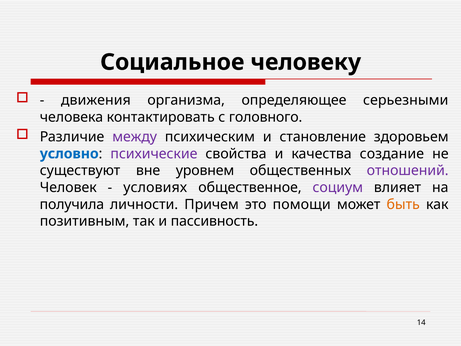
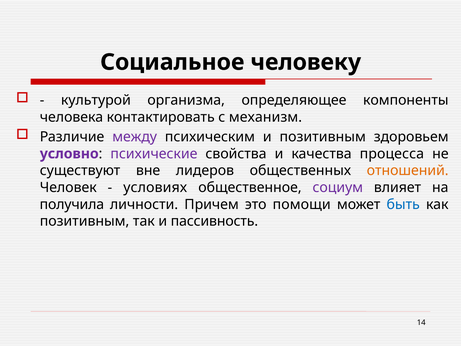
движения: движения -> культурой
серьезными: серьезными -> компоненты
головного: головного -> механизм
и становление: становление -> позитивным
условно colour: blue -> purple
создание: создание -> процесса
уровнем: уровнем -> лидеров
отношений colour: purple -> orange
быть colour: orange -> blue
